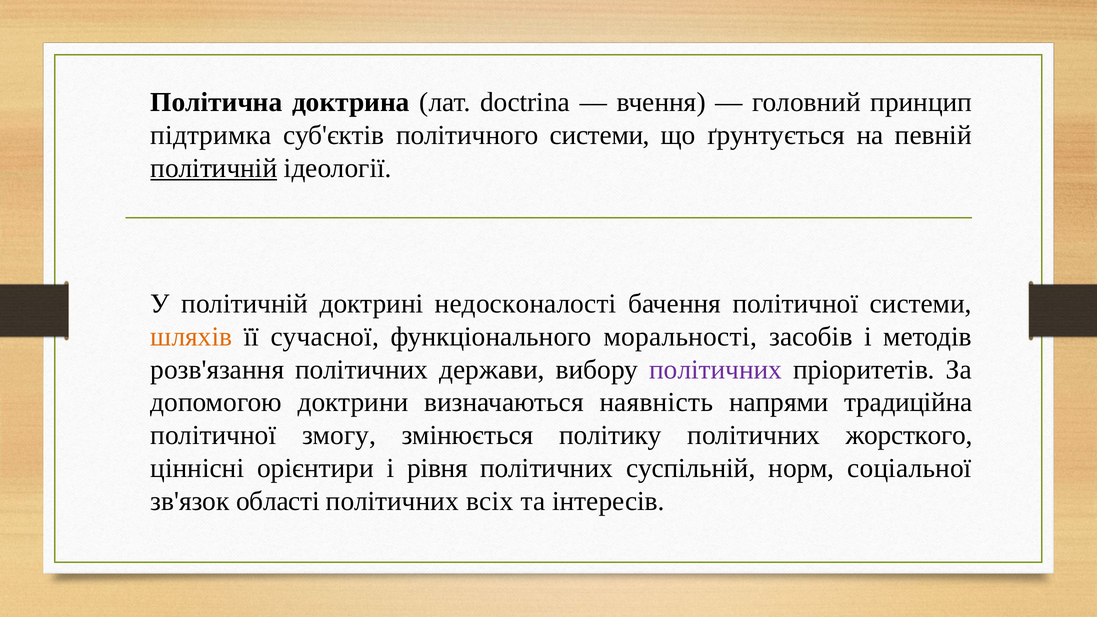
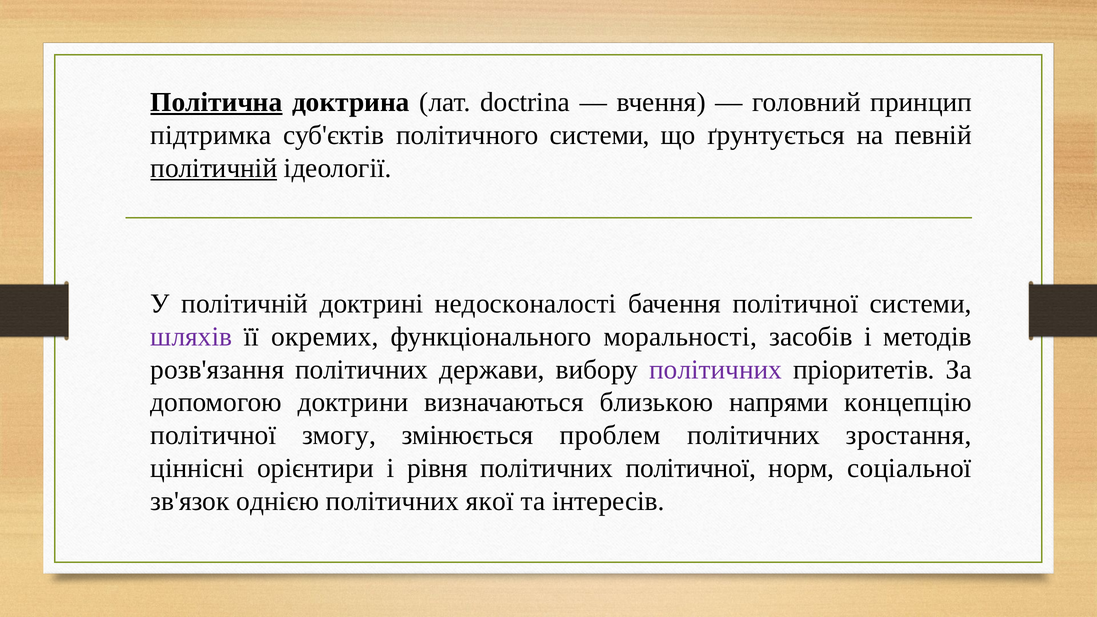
Політична underline: none -> present
шляхів colour: orange -> purple
сучасної: сучасної -> окремих
наявність: наявність -> близькою
традиційна: традиційна -> концепцію
політику: політику -> проблем
жорсткого: жорсткого -> зростання
політичних суспільній: суспільній -> політичної
області: області -> однією
всіх: всіх -> якої
